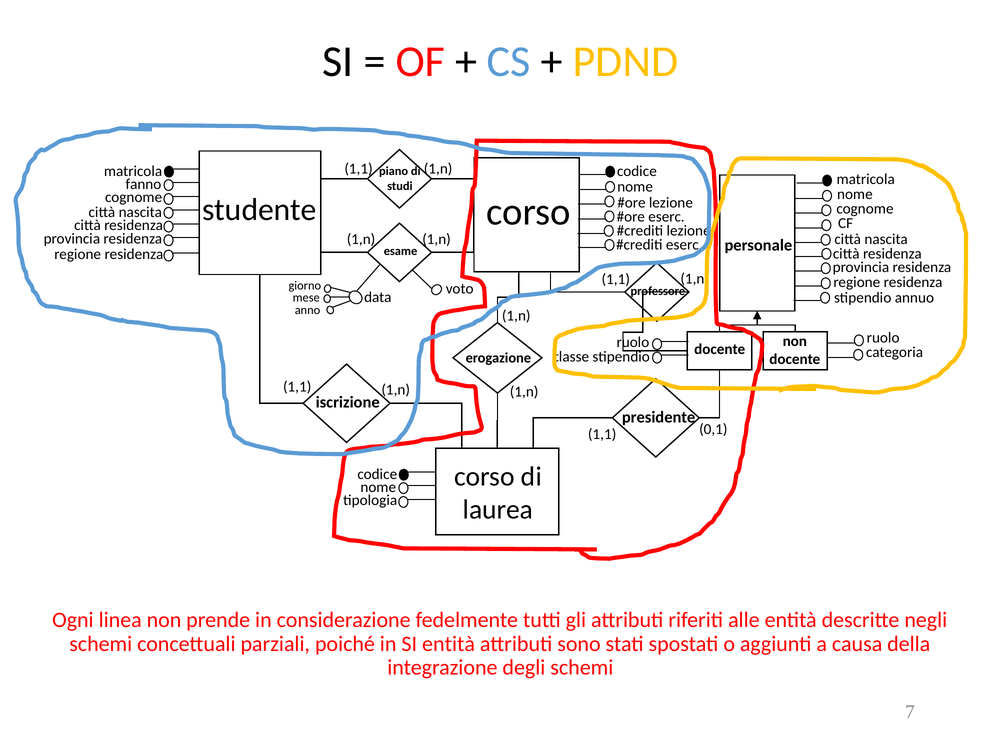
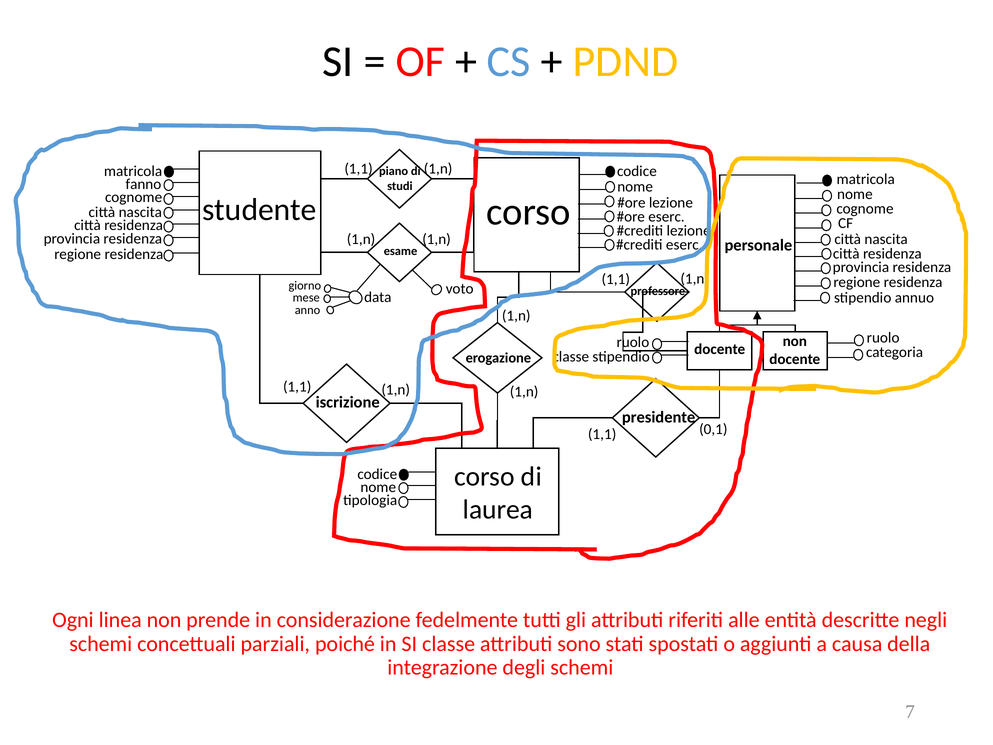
SI entità: entità -> classe
